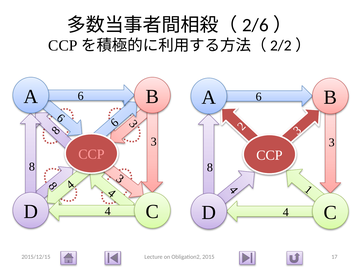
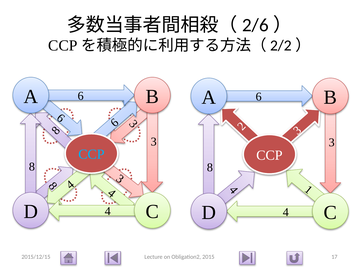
CCP at (91, 155) colour: pink -> light blue
